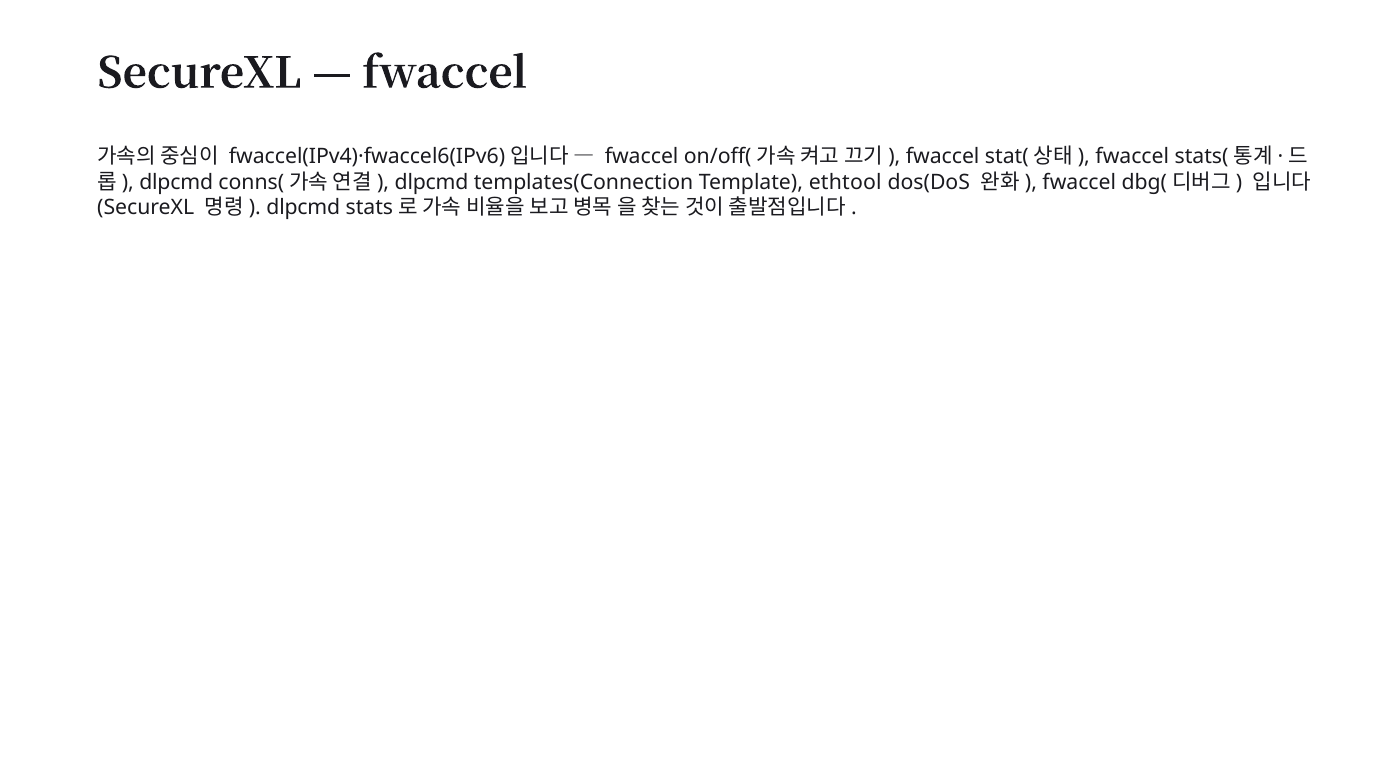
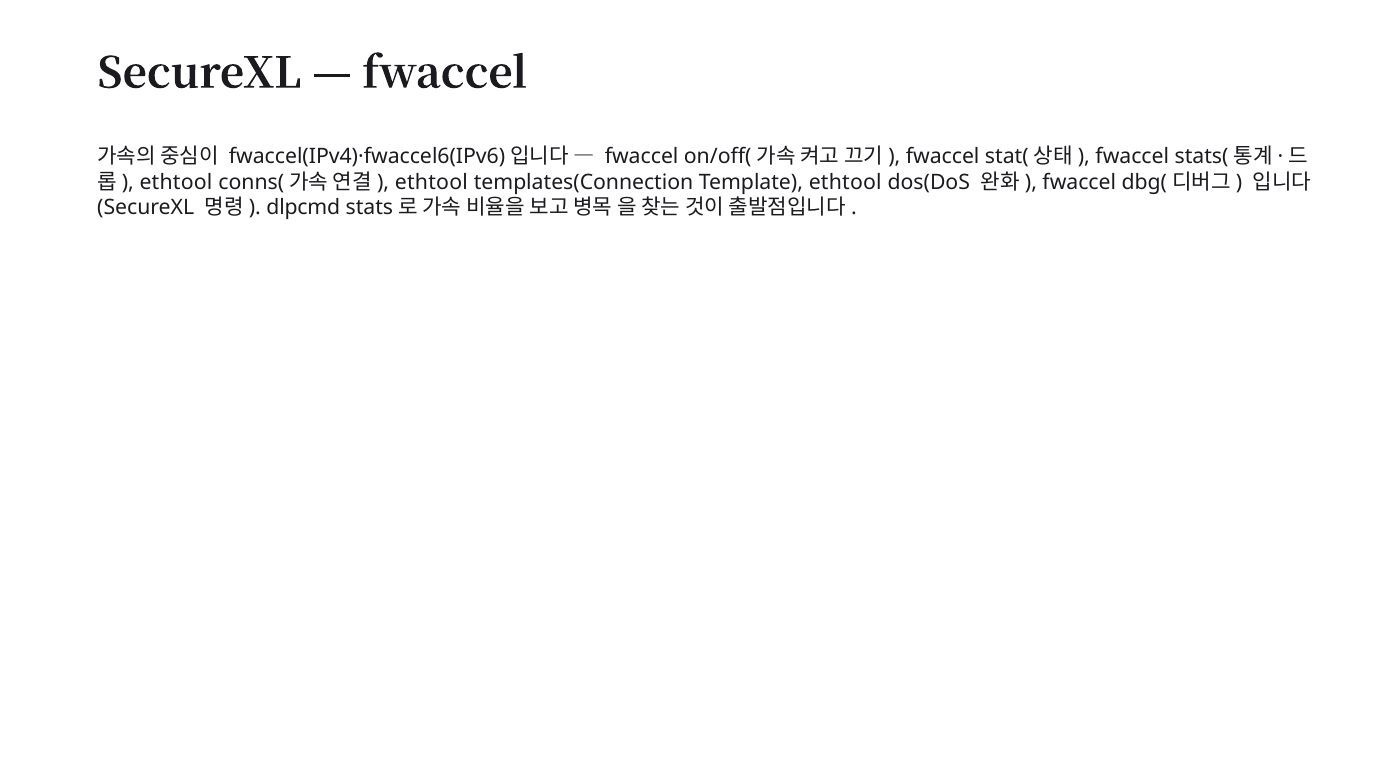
dlpcmd at (176, 182): dlpcmd -> ethtool
dlpcmd at (432, 182): dlpcmd -> ethtool
